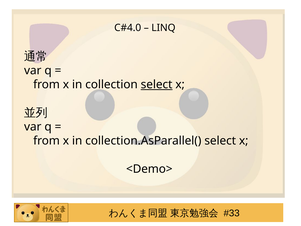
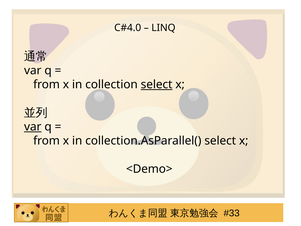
var at (33, 127) underline: none -> present
